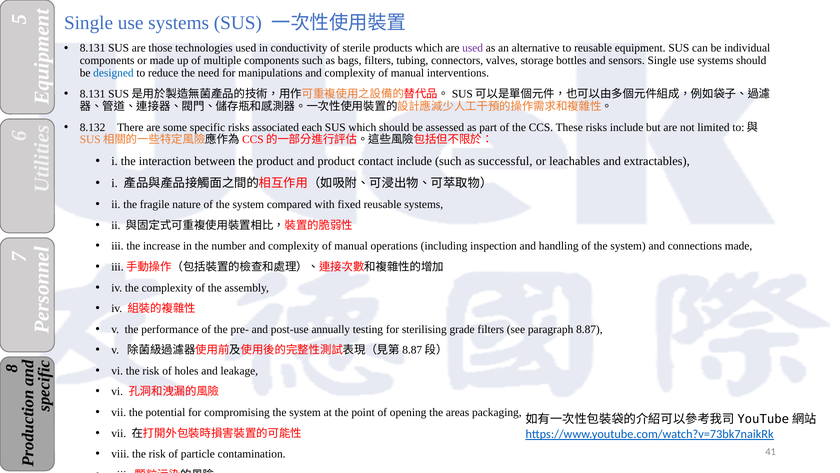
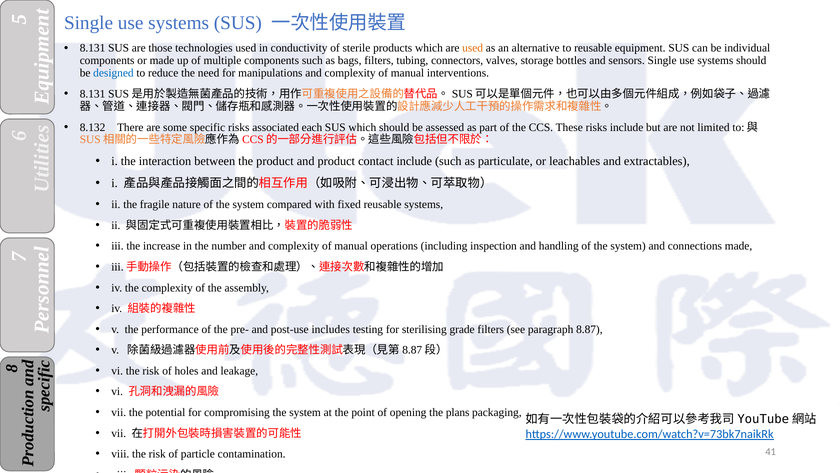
used at (473, 48) colour: purple -> orange
successful: successful -> particulate
annually: annually -> includes
areas: areas -> plans
